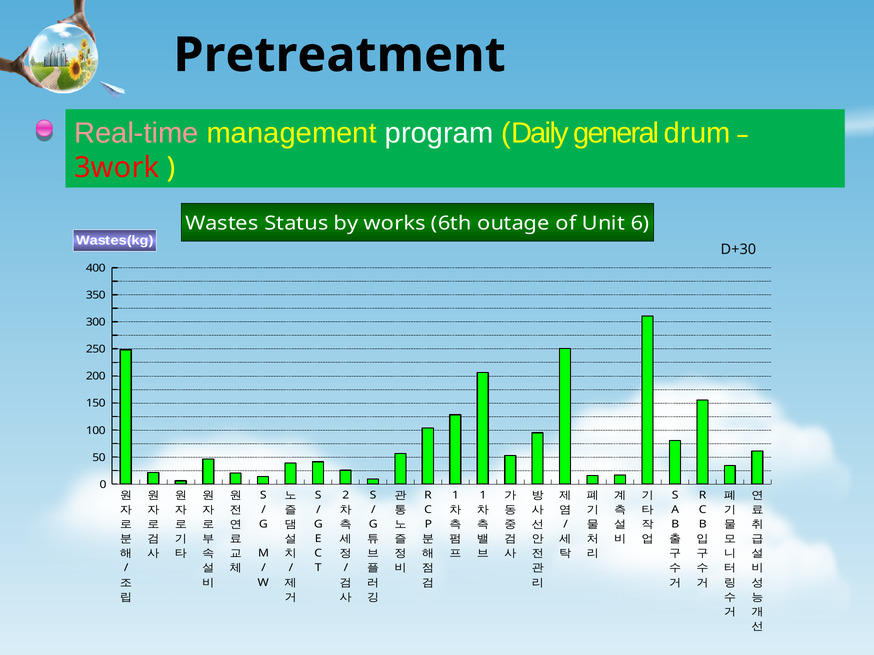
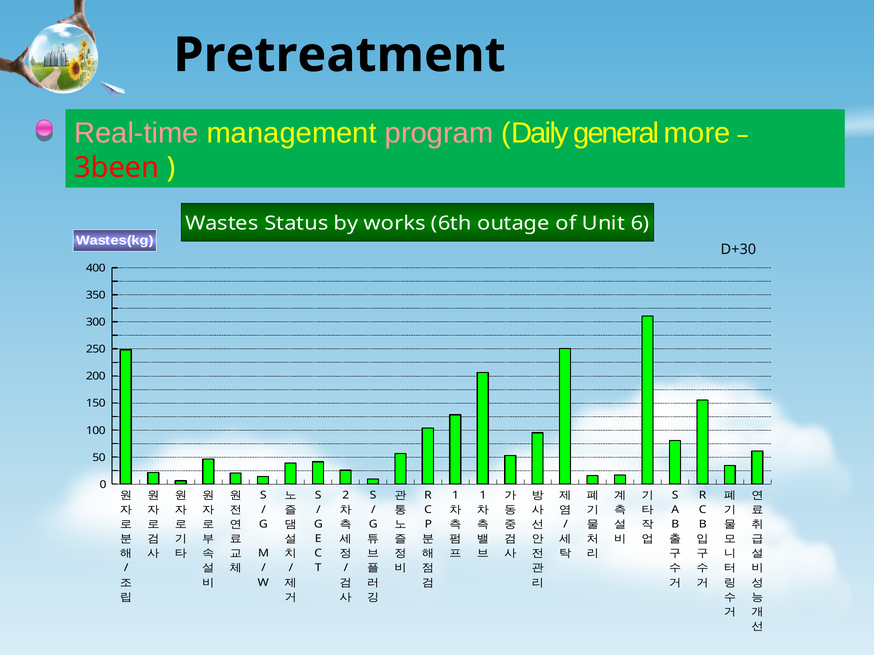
program colour: white -> pink
drum: drum -> more
3work: 3work -> 3been
